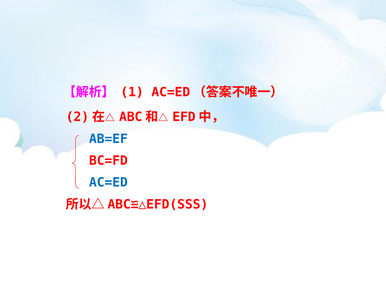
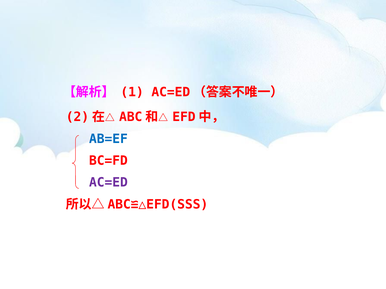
AC=ED colour: blue -> purple
